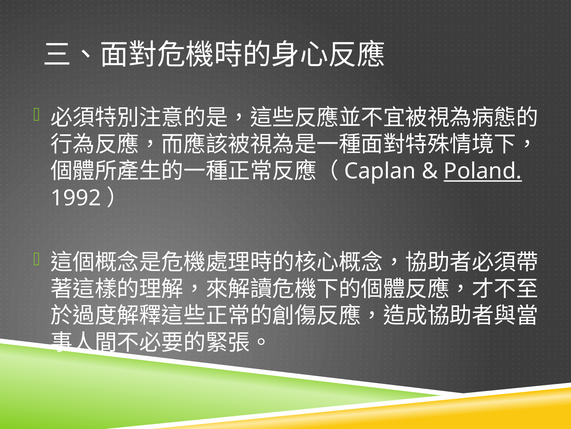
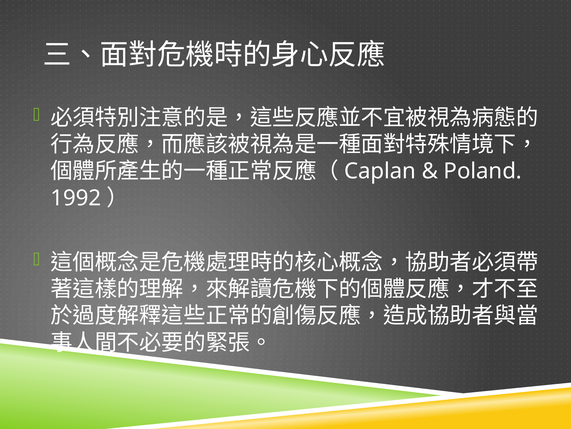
Poland underline: present -> none
